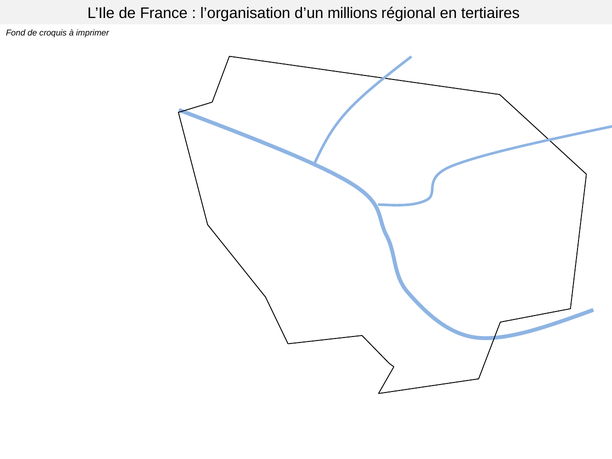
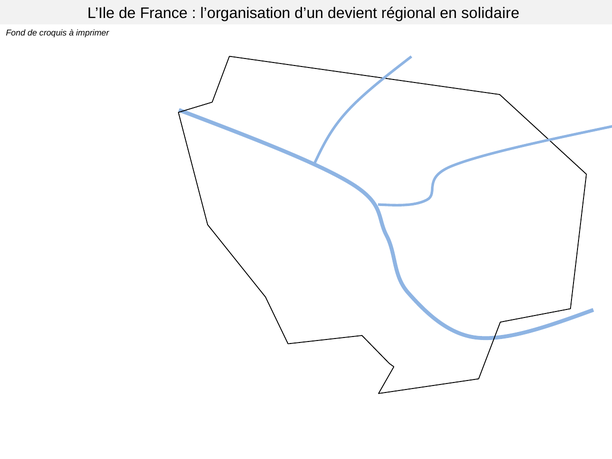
millions: millions -> devient
tertiaires: tertiaires -> solidaire
